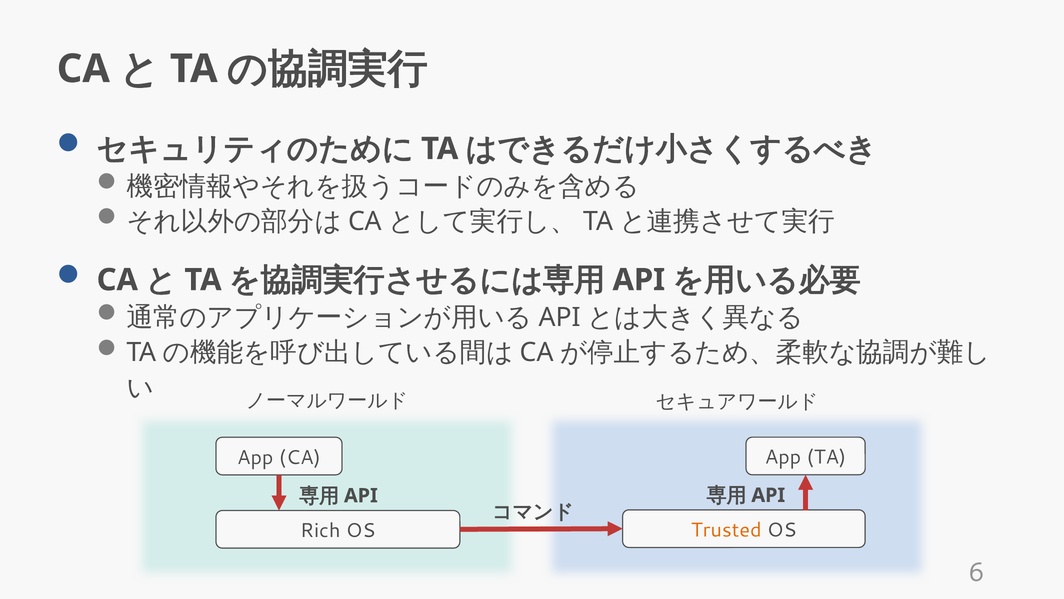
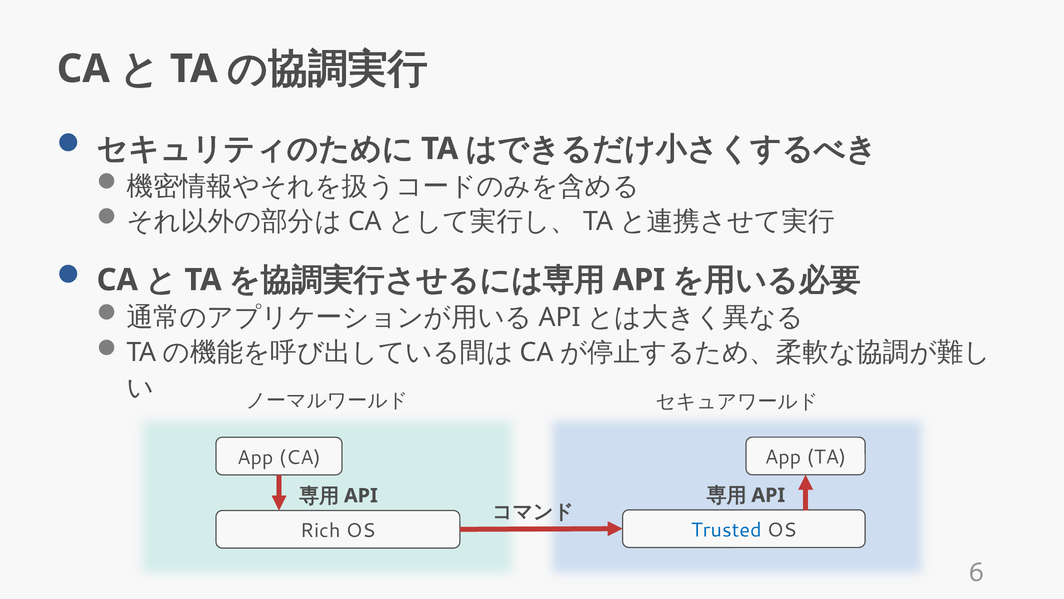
Trusted colour: orange -> blue
